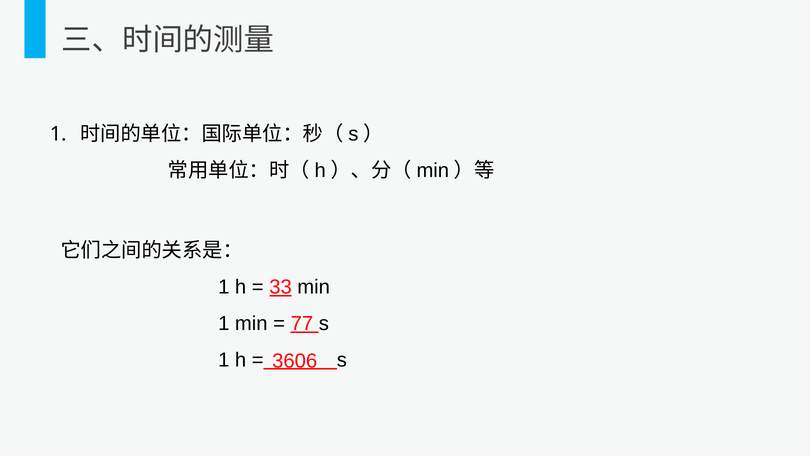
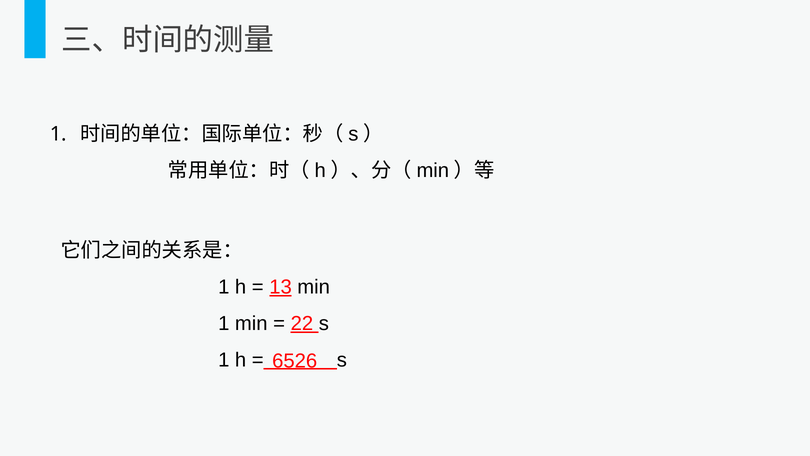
33: 33 -> 13
77: 77 -> 22
3606: 3606 -> 6526
